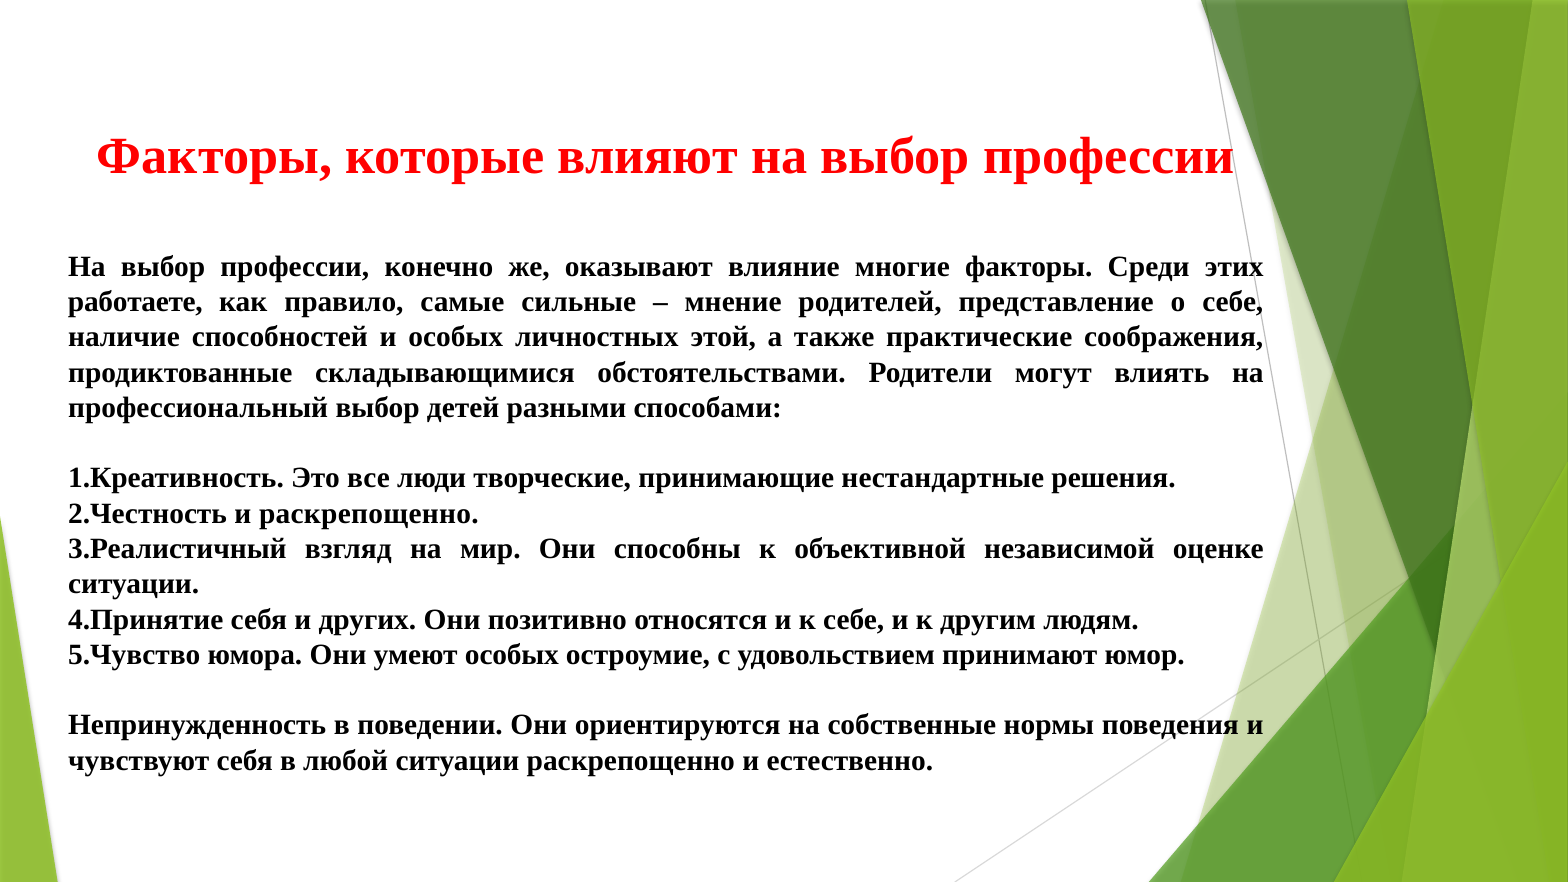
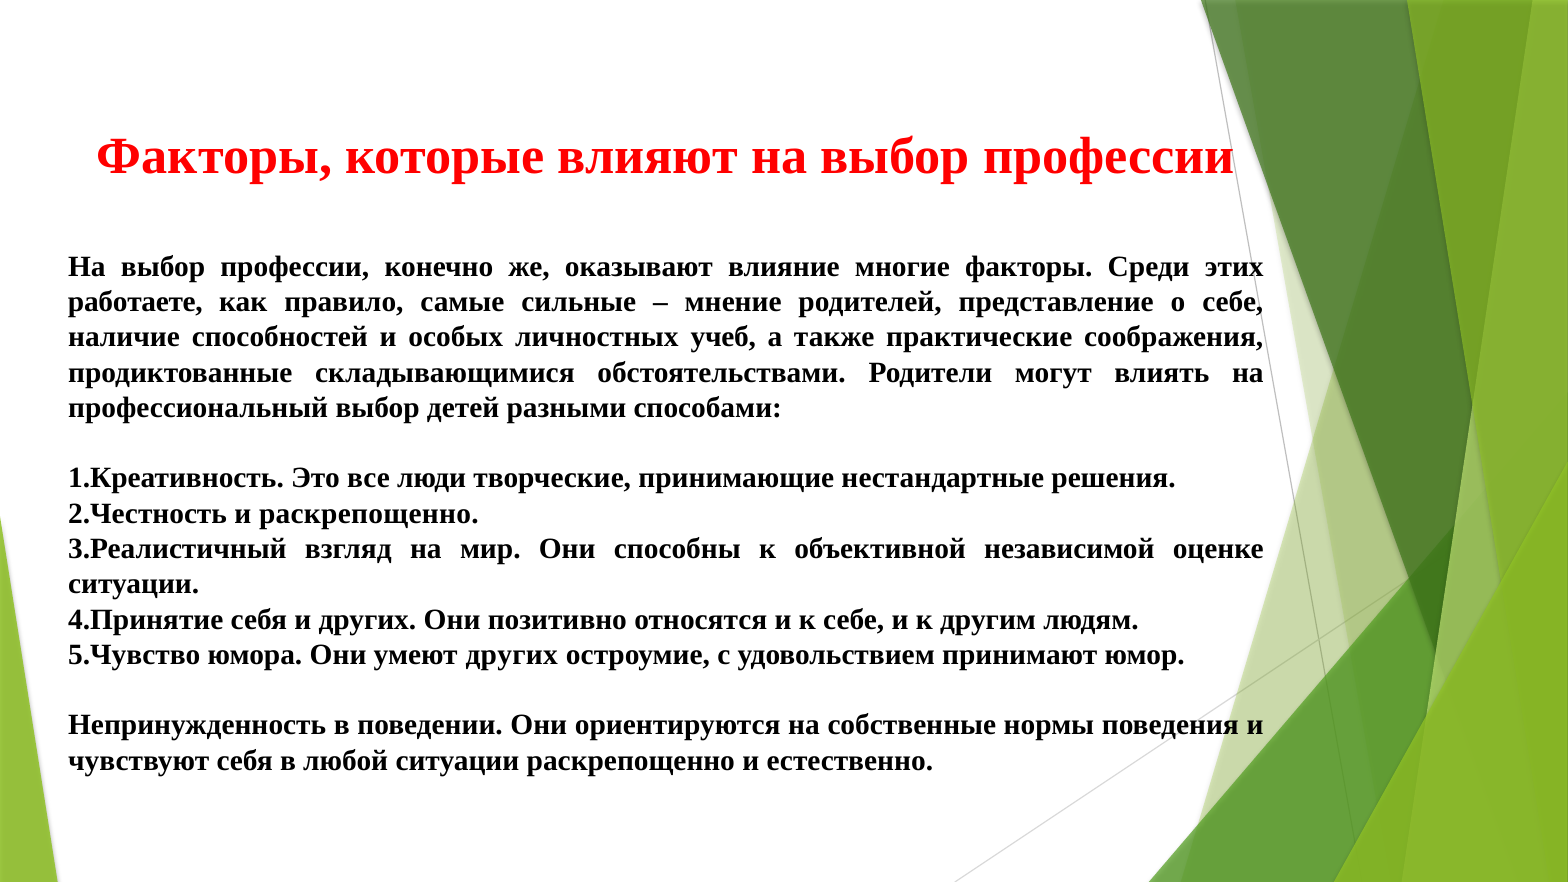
этой: этой -> учеб
умеют особых: особых -> других
